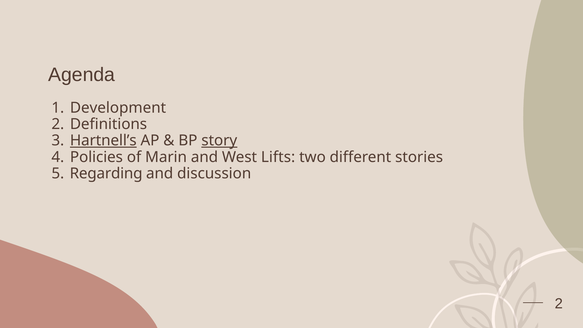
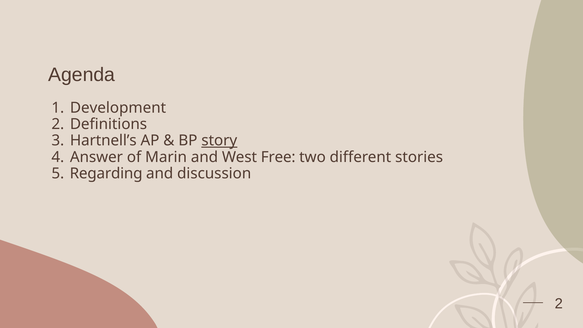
Hartnell’s underline: present -> none
Policies: Policies -> Answer
Lifts: Lifts -> Free
